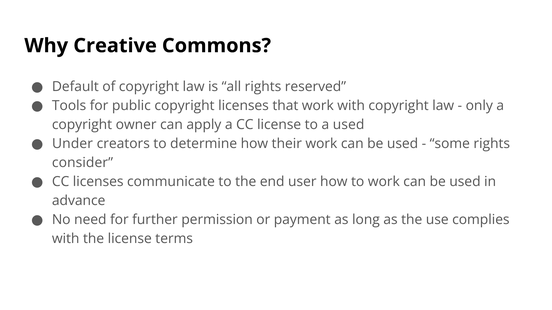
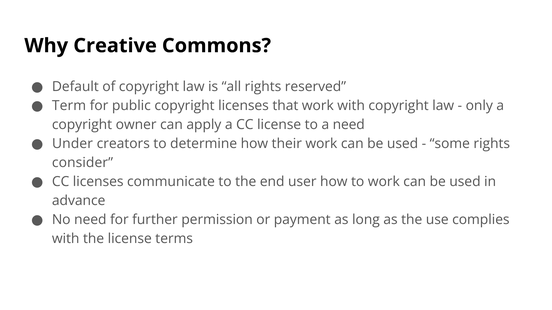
Tools: Tools -> Term
a used: used -> need
